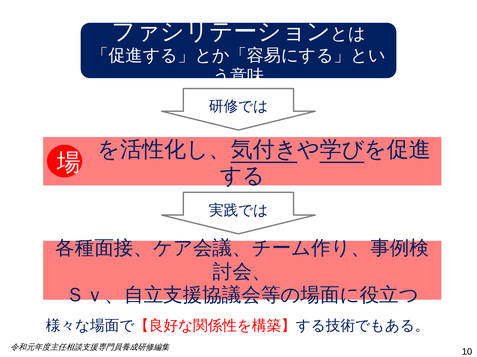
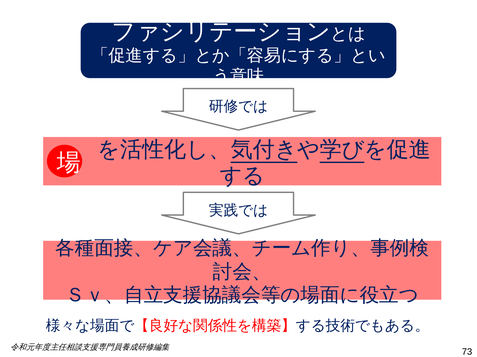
10: 10 -> 73
